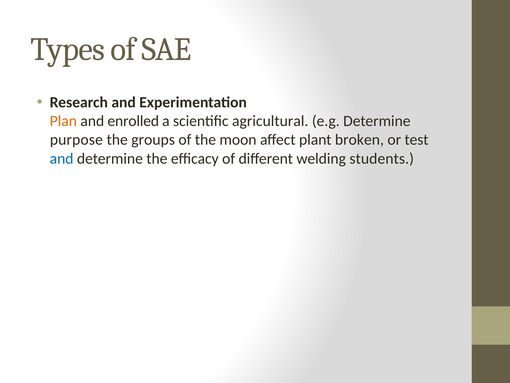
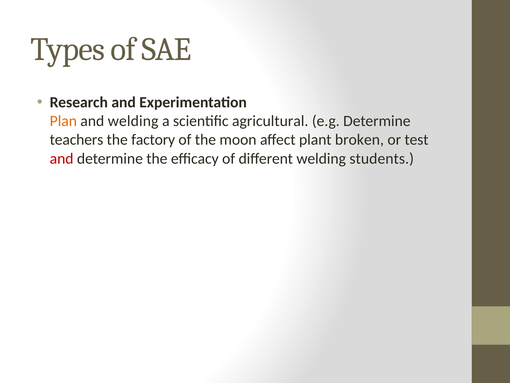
and enrolled: enrolled -> welding
purpose: purpose -> teachers
groups: groups -> factory
and at (62, 158) colour: blue -> red
